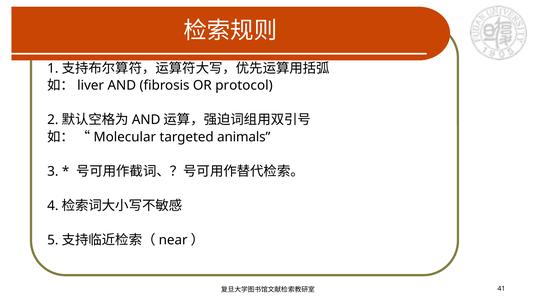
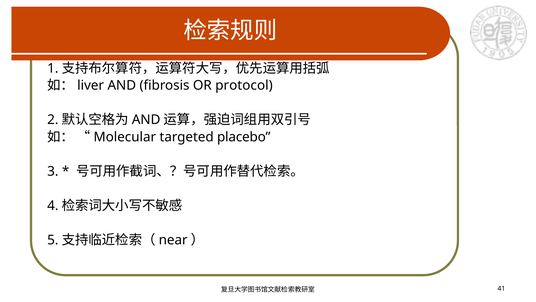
animals: animals -> placebo
